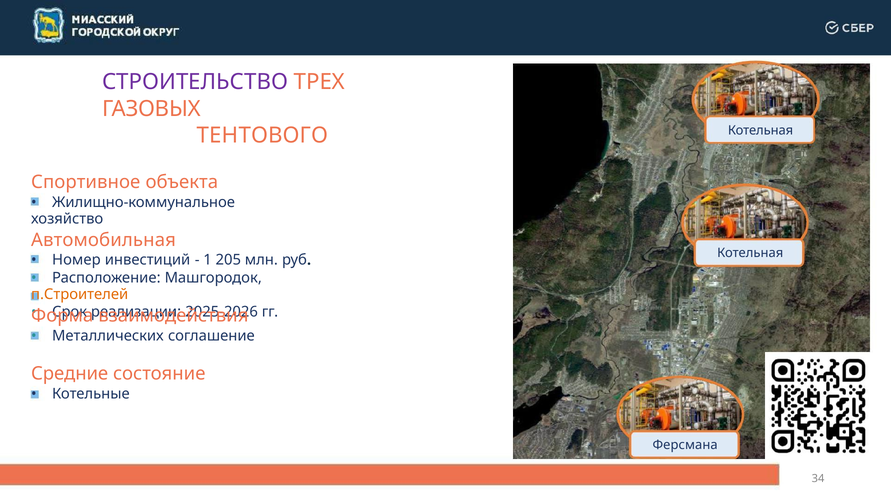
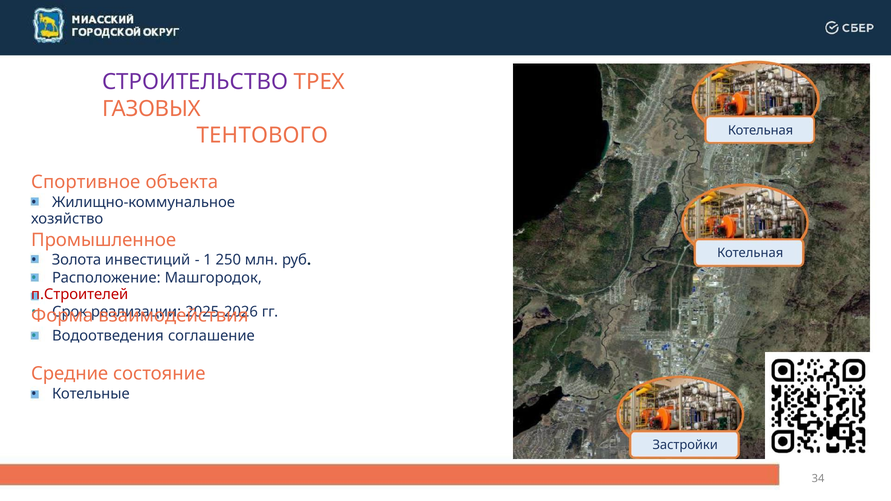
Автомобильная: Автомобильная -> Промышленное
Номер: Номер -> Золота
205: 205 -> 250
п.Строителей colour: orange -> red
Металлических: Металлических -> Водоотведения
Ферсмана: Ферсмана -> Застройки
